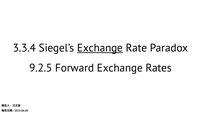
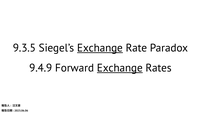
3.3.4: 3.3.4 -> 9.3.5
9.2.5: 9.2.5 -> 9.4.9
Exchange at (120, 68) underline: none -> present
